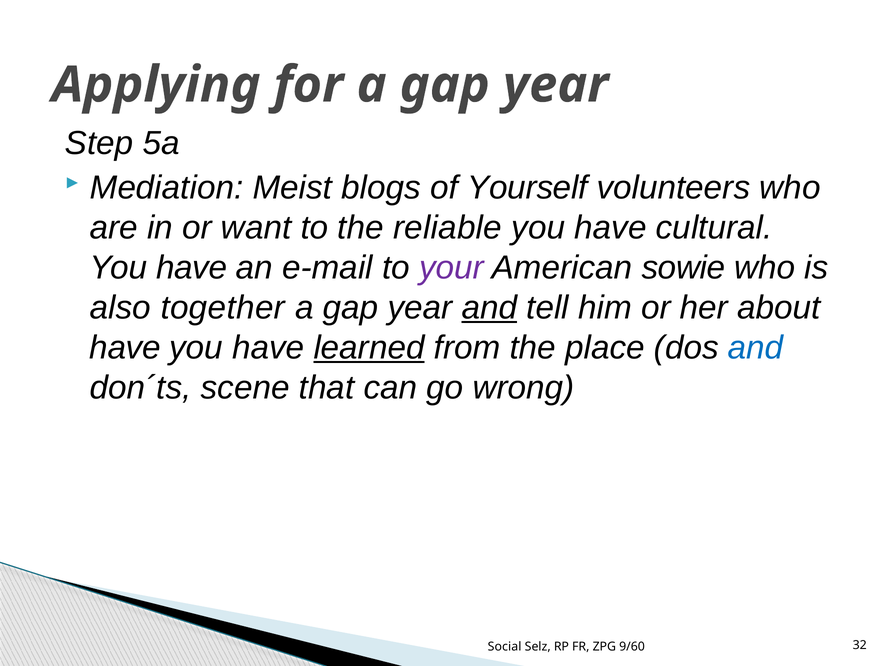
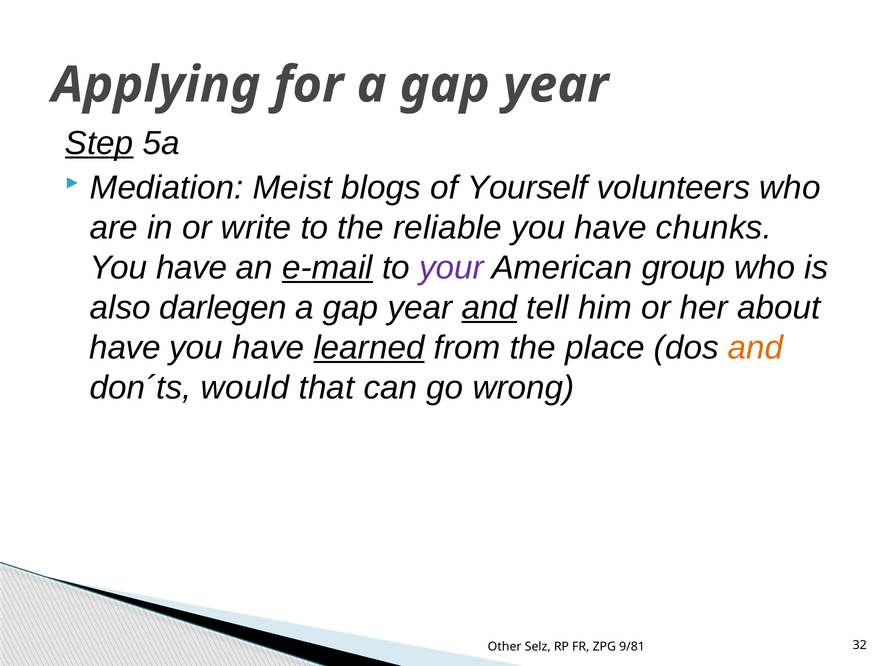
Step underline: none -> present
want: want -> write
cultural: cultural -> chunks
e-mail underline: none -> present
sowie: sowie -> group
together: together -> darlegen
and at (756, 348) colour: blue -> orange
scene: scene -> would
Social: Social -> Other
9/60: 9/60 -> 9/81
